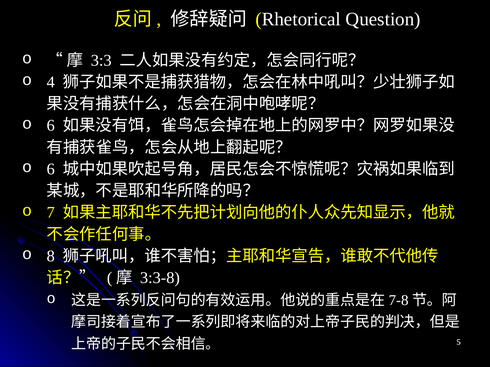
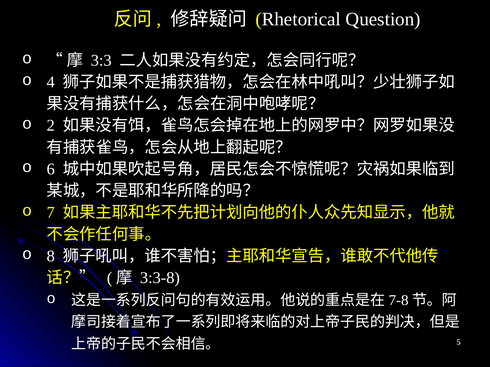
6 at (51, 126): 6 -> 2
